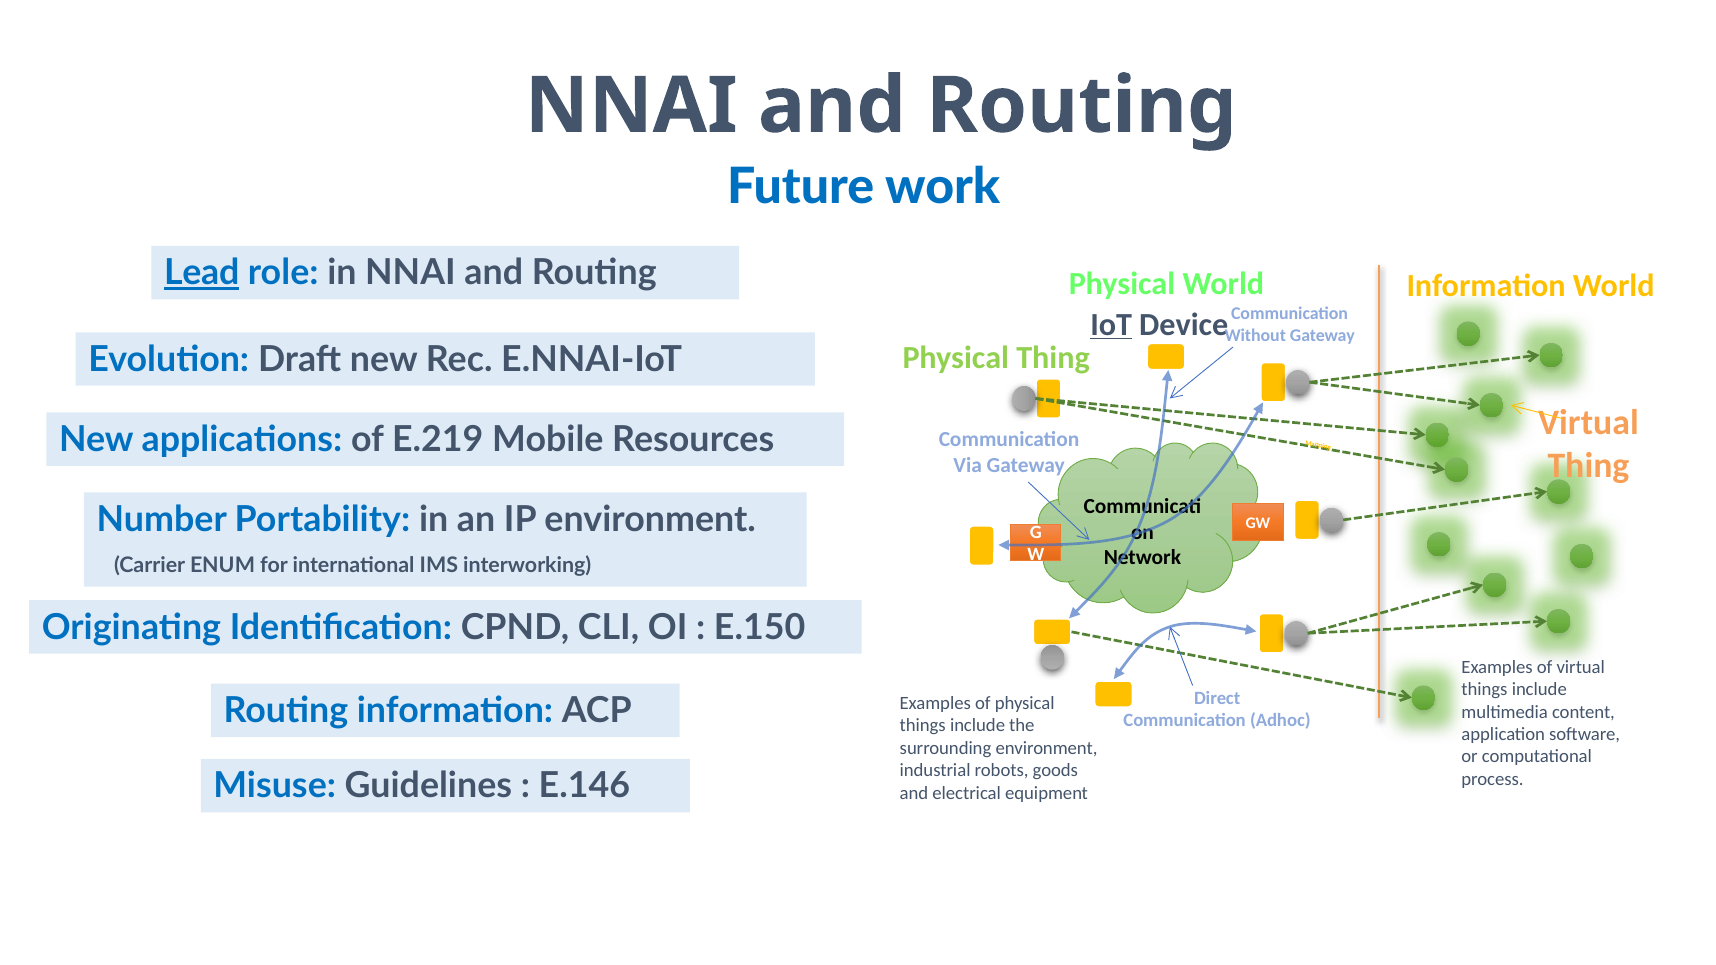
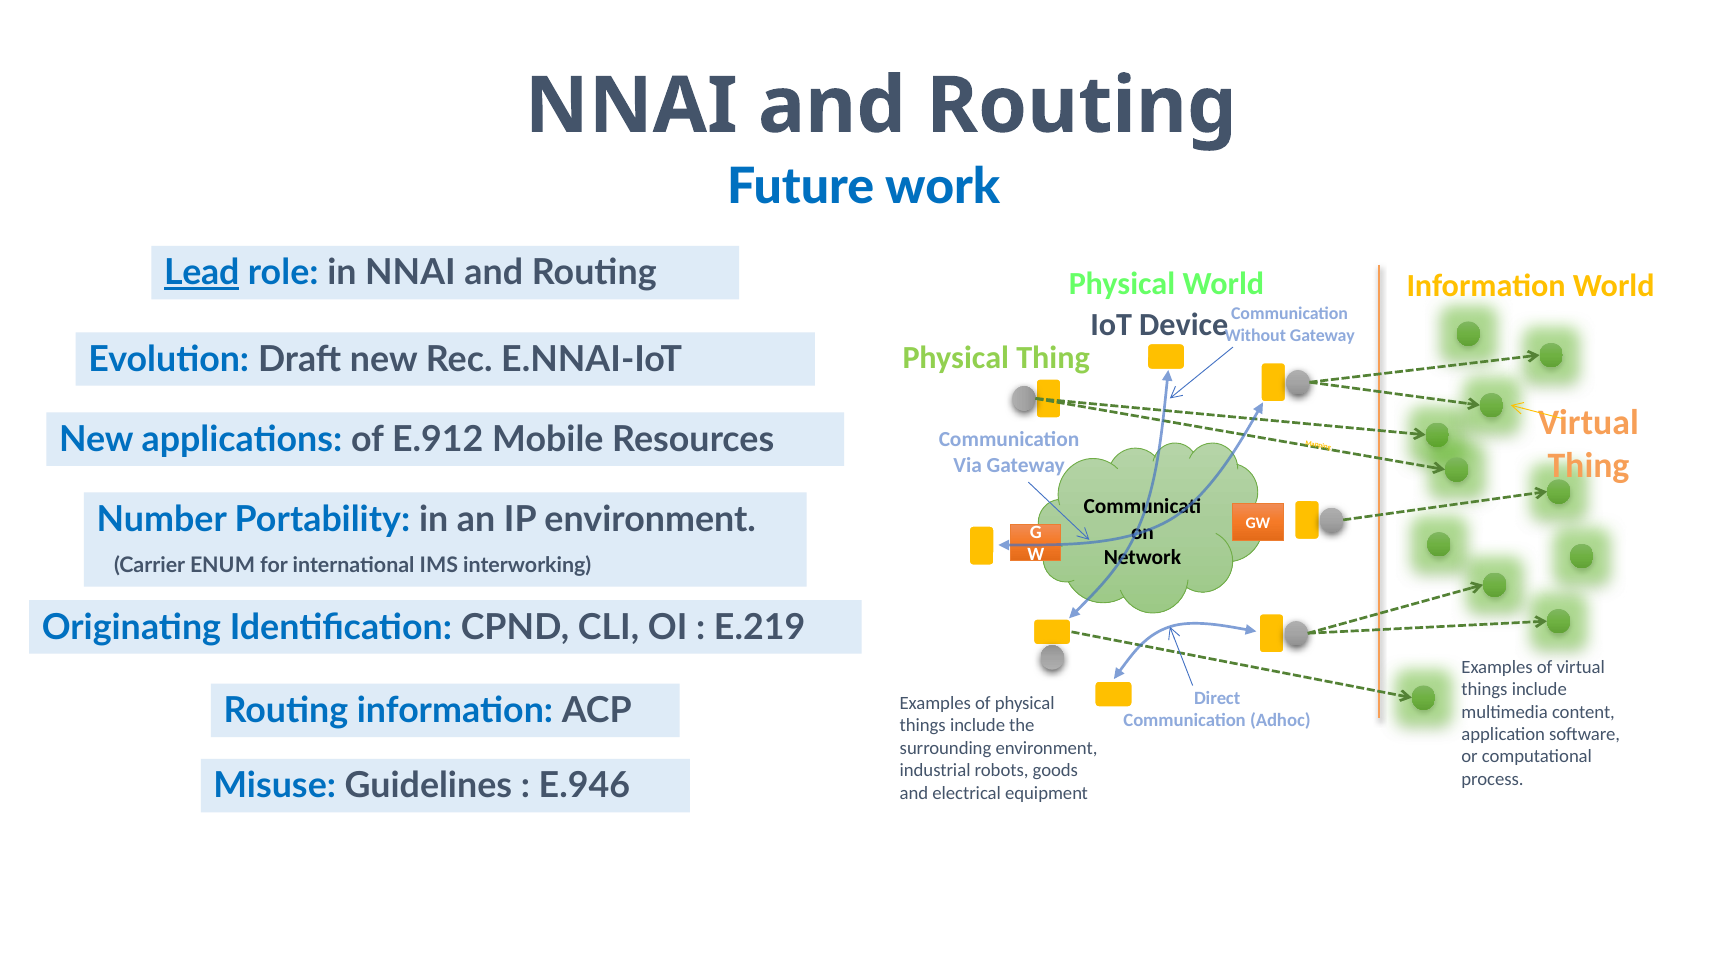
IoT underline: present -> none
E.219: E.219 -> E.912
E.150: E.150 -> E.219
E.146: E.146 -> E.946
